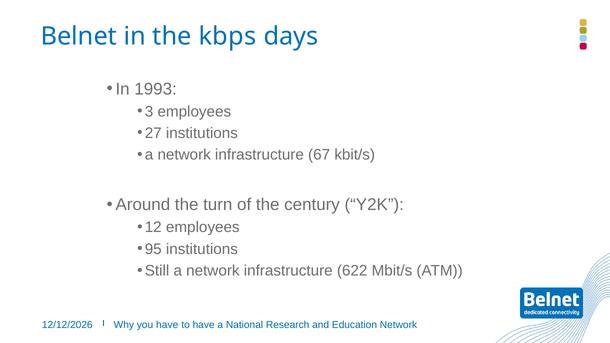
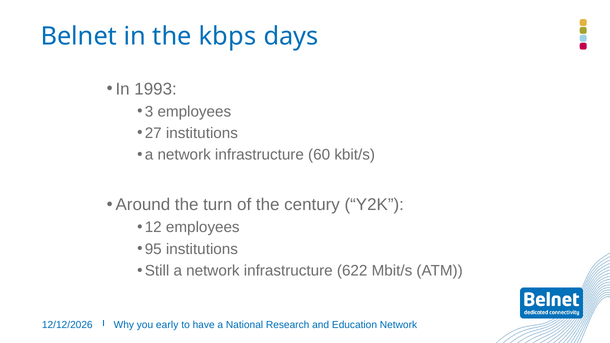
67: 67 -> 60
you have: have -> early
